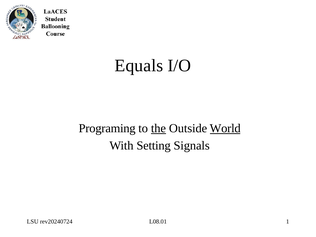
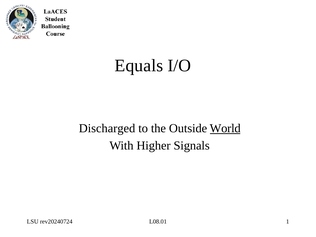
Programing: Programing -> Discharged
the underline: present -> none
Setting: Setting -> Higher
